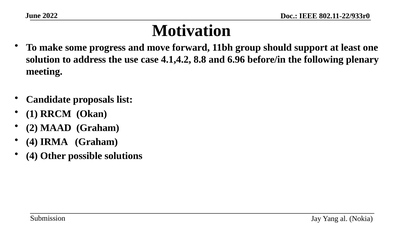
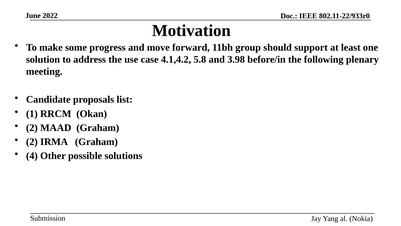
8.8: 8.8 -> 5.8
6.96: 6.96 -> 3.98
4 at (32, 142): 4 -> 2
